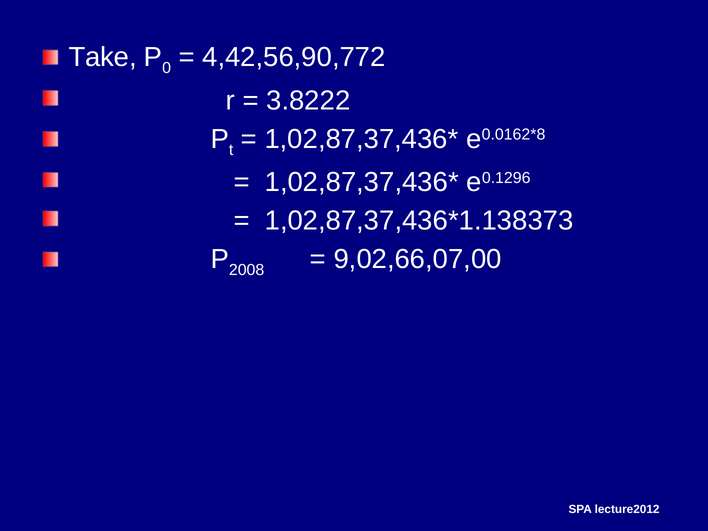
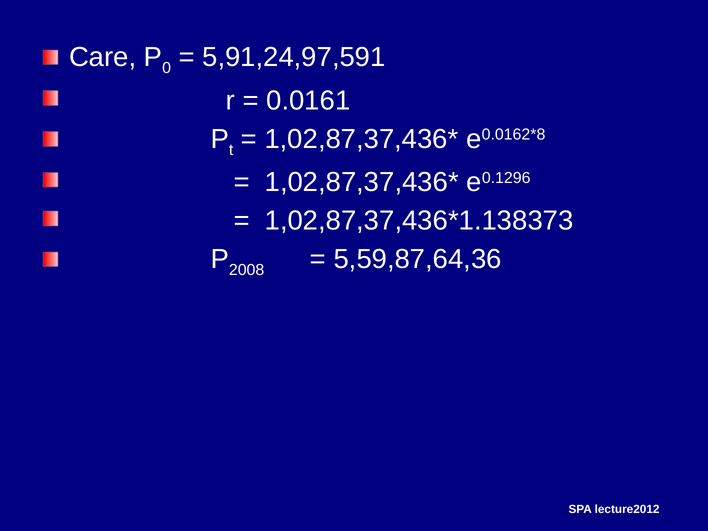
Take: Take -> Care
4,42,56,90,772: 4,42,56,90,772 -> 5,91,24,97,591
3.8222: 3.8222 -> 0.0161
9,02,66,07,00: 9,02,66,07,00 -> 5,59,87,64,36
